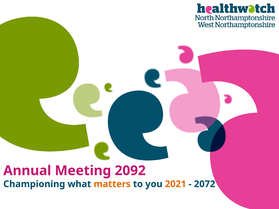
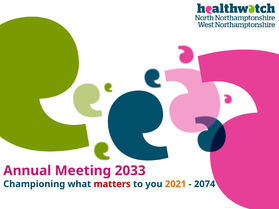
2092: 2092 -> 2033
matters colour: orange -> red
2072: 2072 -> 2074
